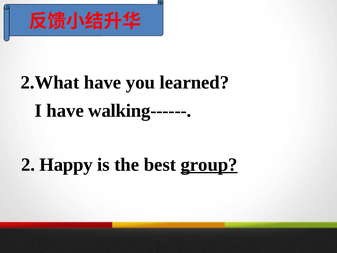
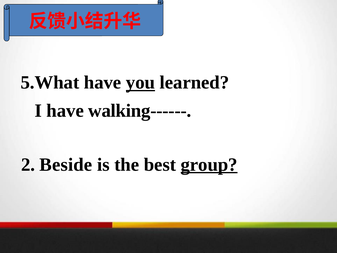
2.What: 2.What -> 5.What
you underline: none -> present
Happy: Happy -> Beside
